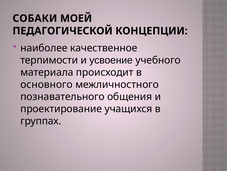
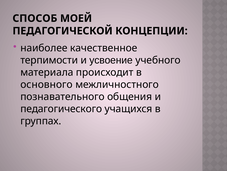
СОБАКИ: СОБАКИ -> СПОСОБ
проектирование: проектирование -> педагогического
